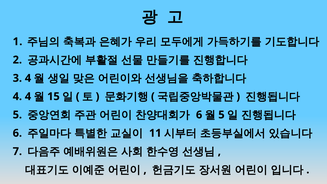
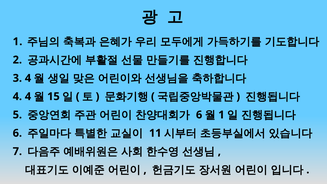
5 at (221, 115): 5 -> 1
